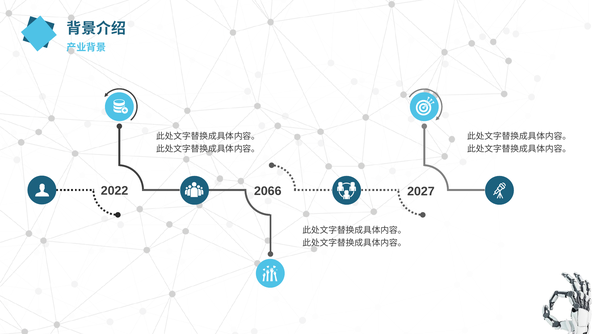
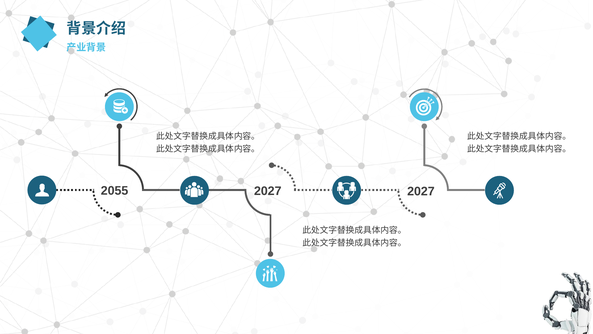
2022: 2022 -> 2055
2066 at (268, 191): 2066 -> 2027
